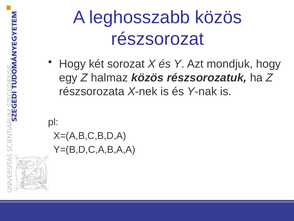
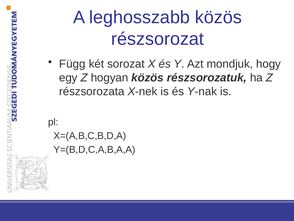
Hogy at (72, 64): Hogy -> Függ
halmaz: halmaz -> hogyan
